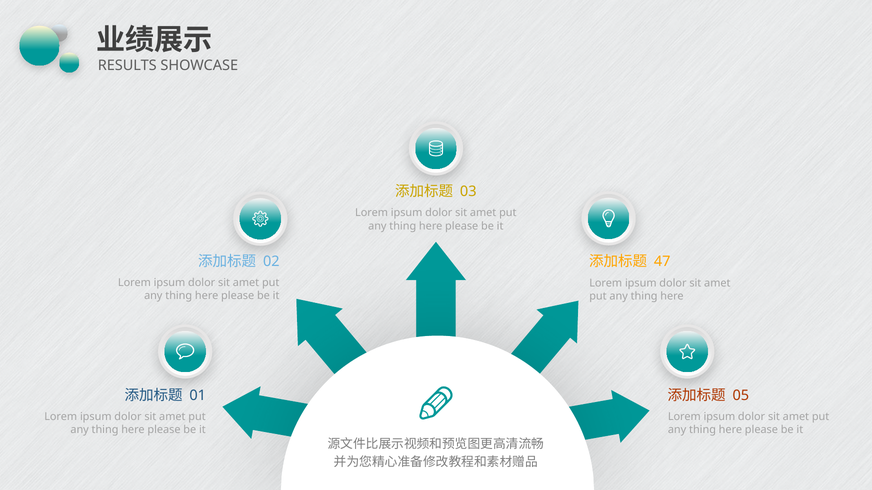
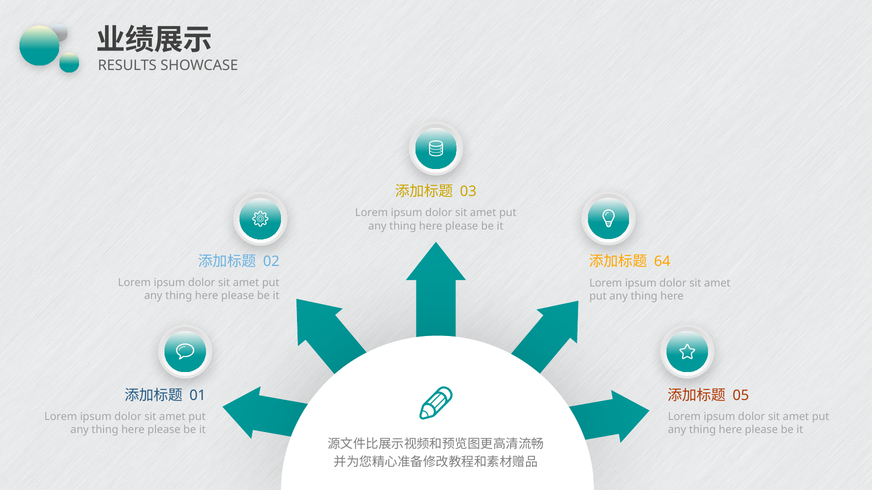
47: 47 -> 64
